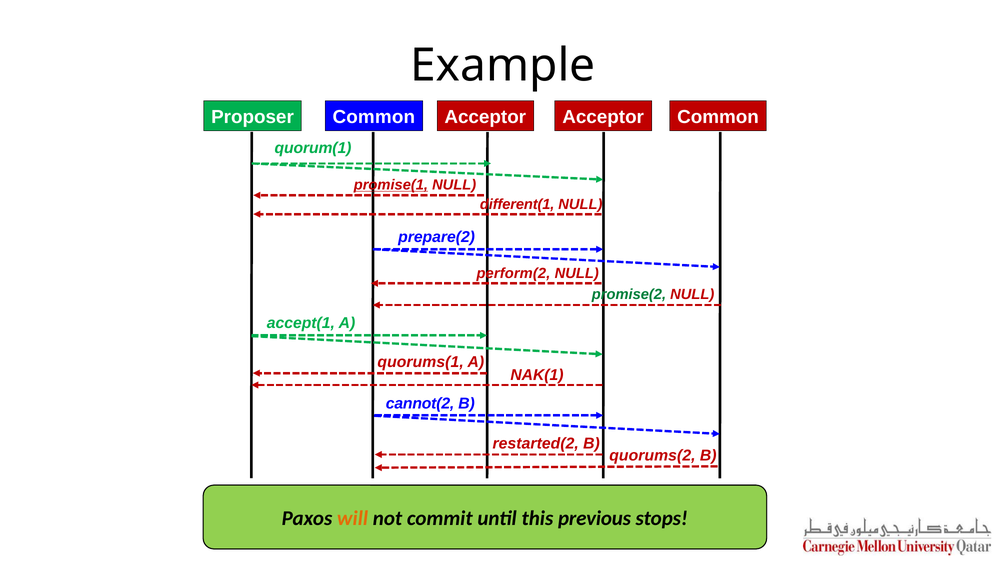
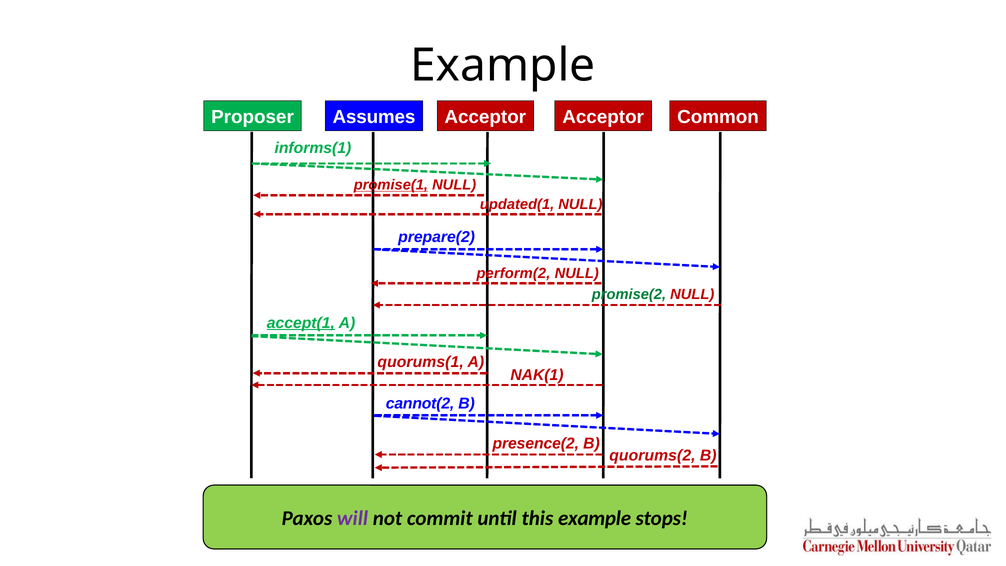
Common at (374, 117): Common -> Assumes
quorum(1: quorum(1 -> informs(1
different(1: different(1 -> updated(1
accept(1 underline: none -> present
restarted(2: restarted(2 -> presence(2
will colour: orange -> purple
this previous: previous -> example
